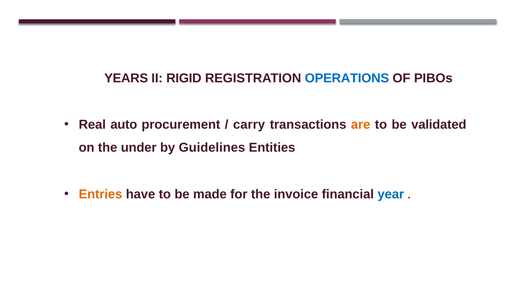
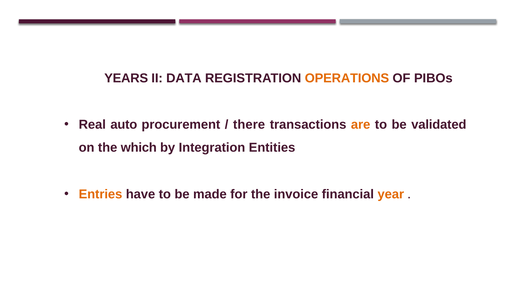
RIGID: RIGID -> DATA
OPERATIONS colour: blue -> orange
carry: carry -> there
under: under -> which
Guidelines: Guidelines -> Integration
year colour: blue -> orange
